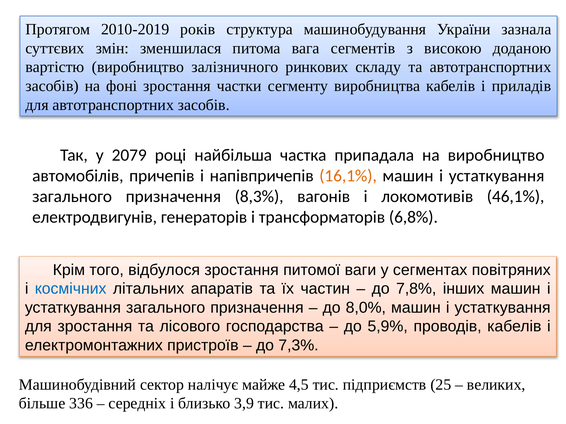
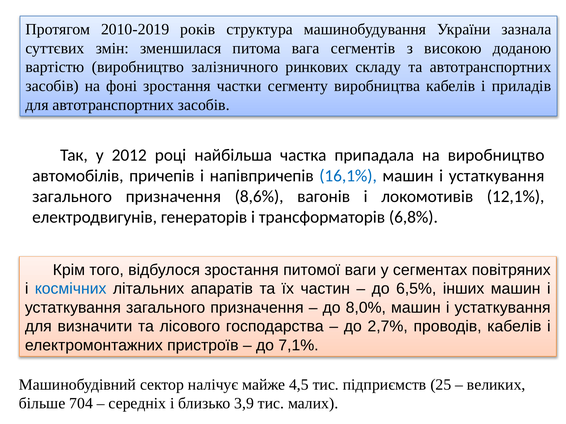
2079: 2079 -> 2012
16,1% colour: orange -> blue
8,3%: 8,3% -> 8,6%
46,1%: 46,1% -> 12,1%
7,8%: 7,8% -> 6,5%
для зростання: зростання -> визначити
5,9%: 5,9% -> 2,7%
7,3%: 7,3% -> 7,1%
336: 336 -> 704
